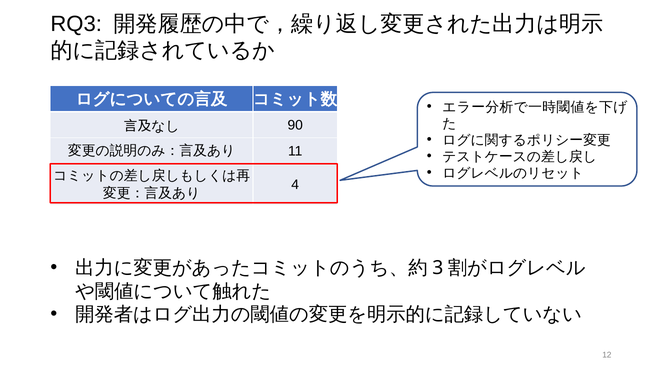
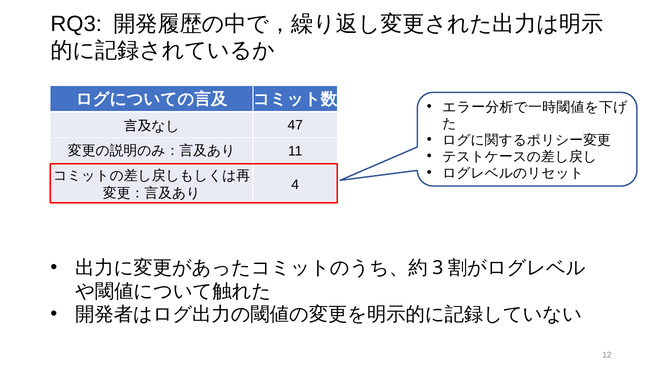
90: 90 -> 47
